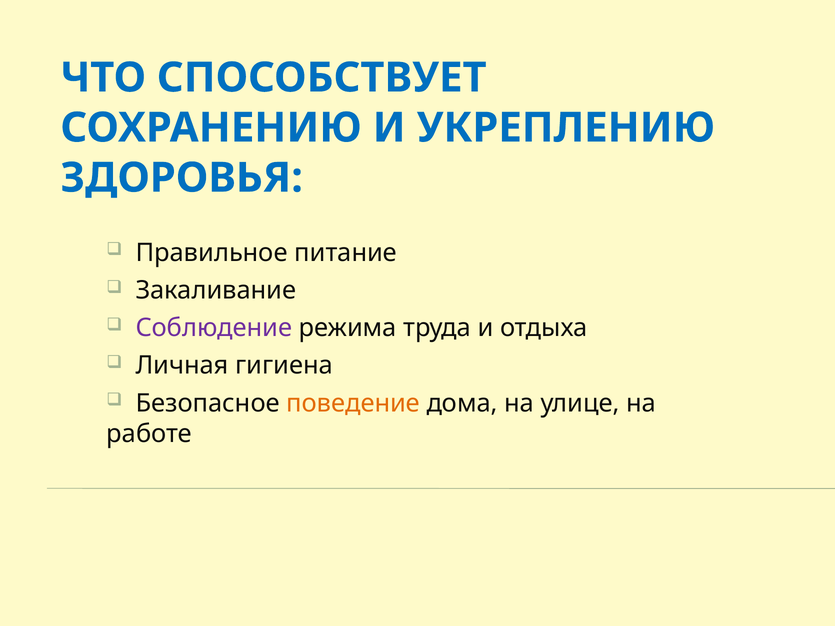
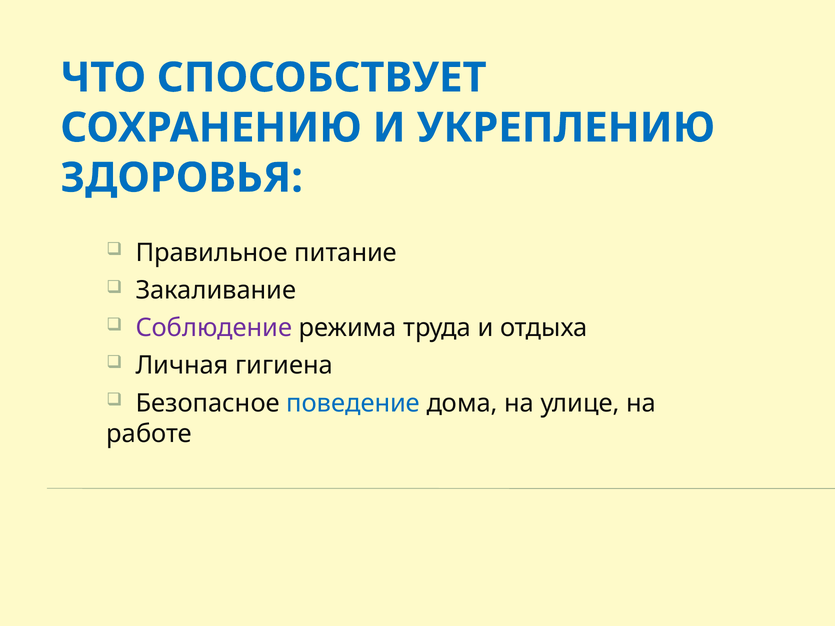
поведение colour: orange -> blue
